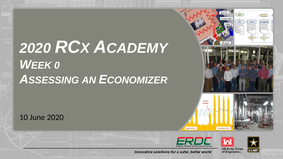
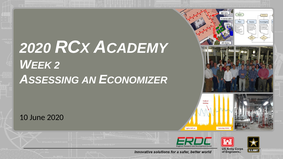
0: 0 -> 2
